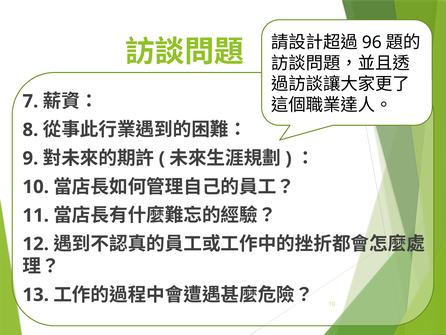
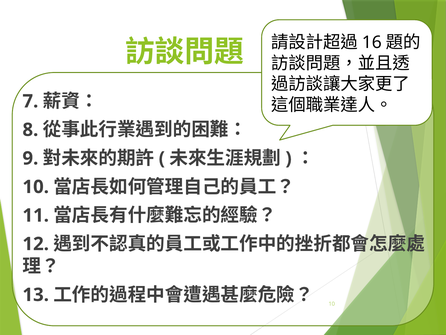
96: 96 -> 16
